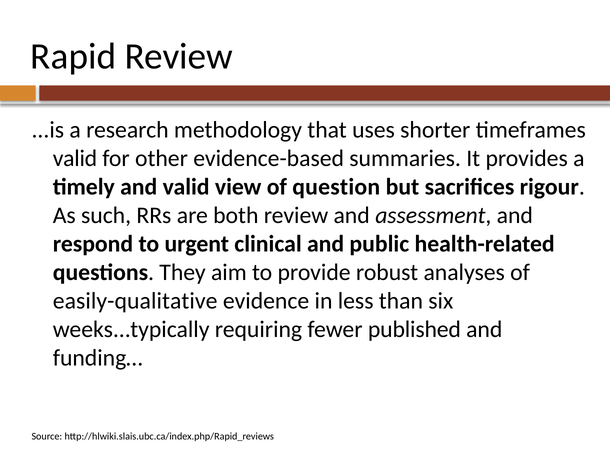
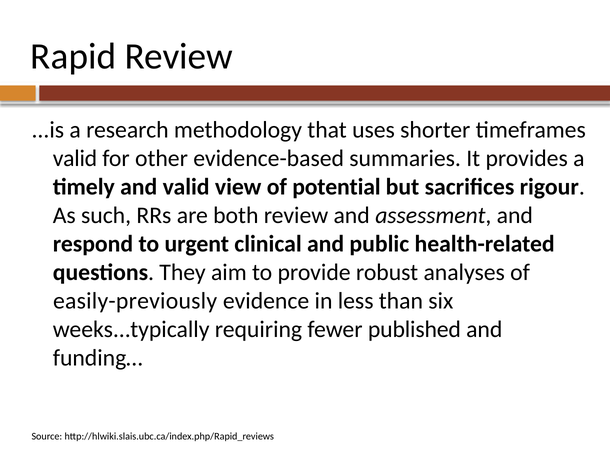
question: question -> potential
easily-qualitative: easily-qualitative -> easily-previously
